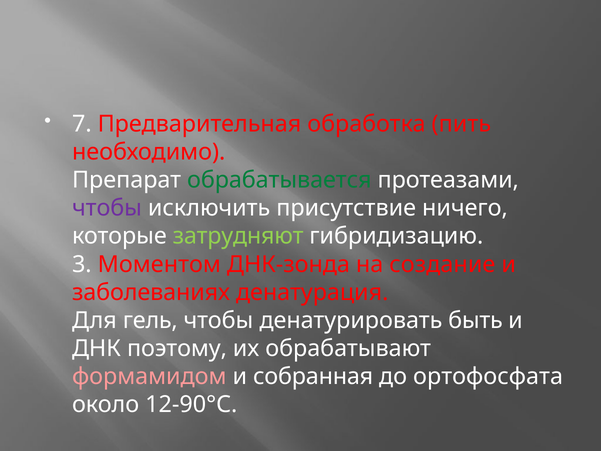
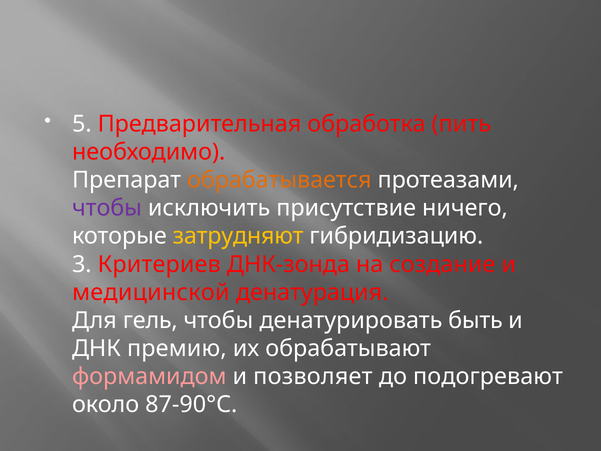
7: 7 -> 5
обрабатывается colour: green -> orange
затрудняют colour: light green -> yellow
Моментом: Моментом -> Критериев
заболеваниях: заболеваниях -> медицинской
поэтому: поэтому -> премию
собранная: собранная -> позволяет
ортофосфата: ортофосфата -> подогревают
12-90°С: 12-90°С -> 87-90°С
